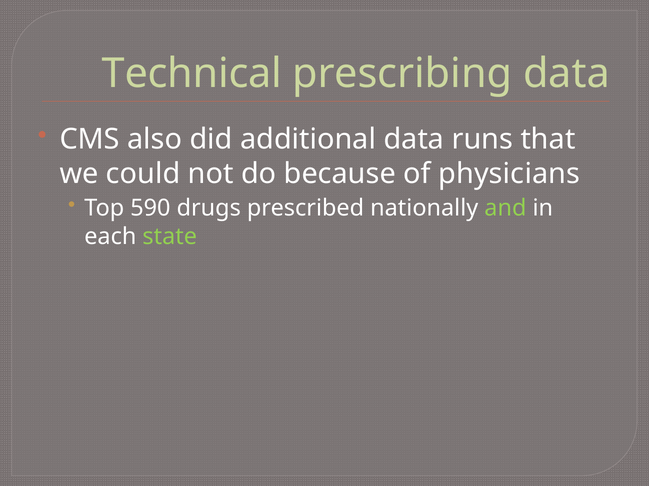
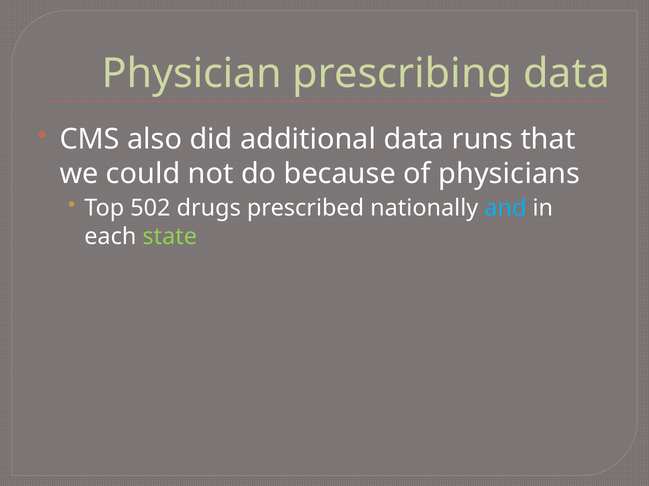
Technical: Technical -> Physician
590: 590 -> 502
and colour: light green -> light blue
